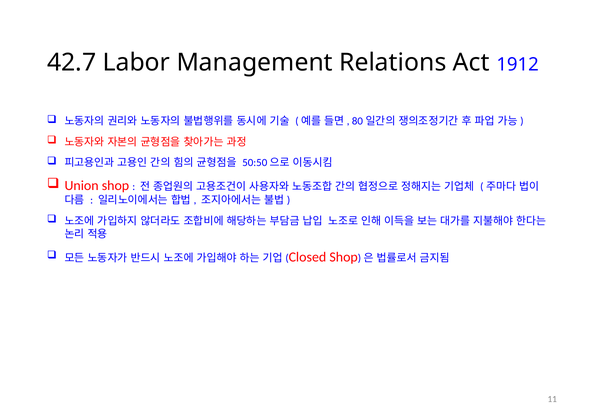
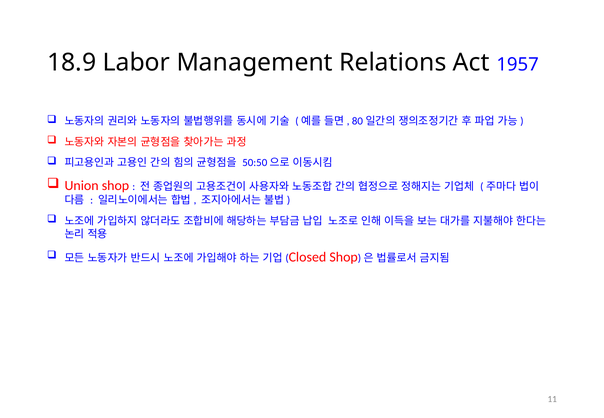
42.7: 42.7 -> 18.9
1912: 1912 -> 1957
